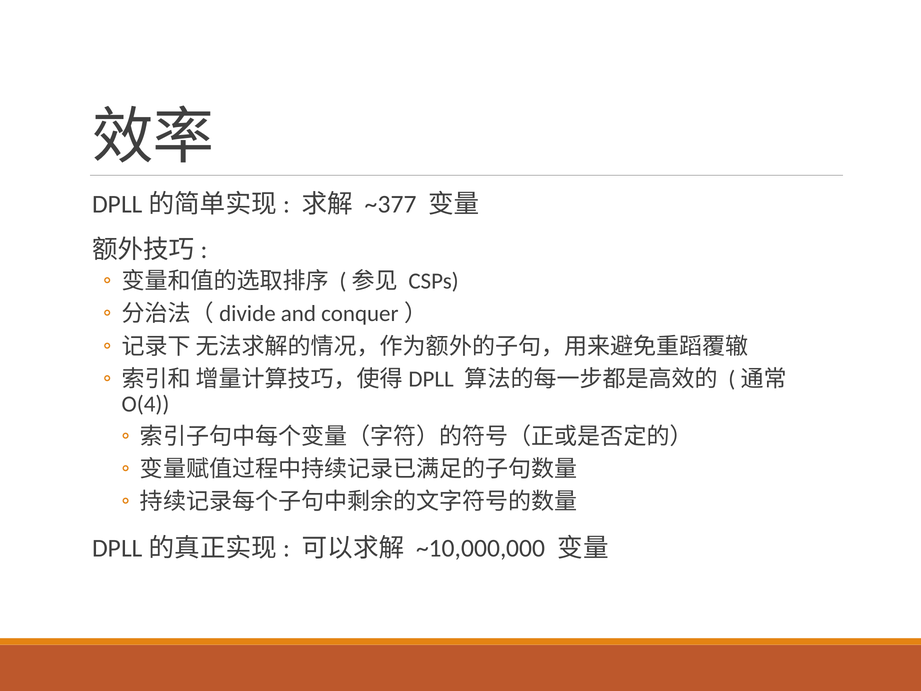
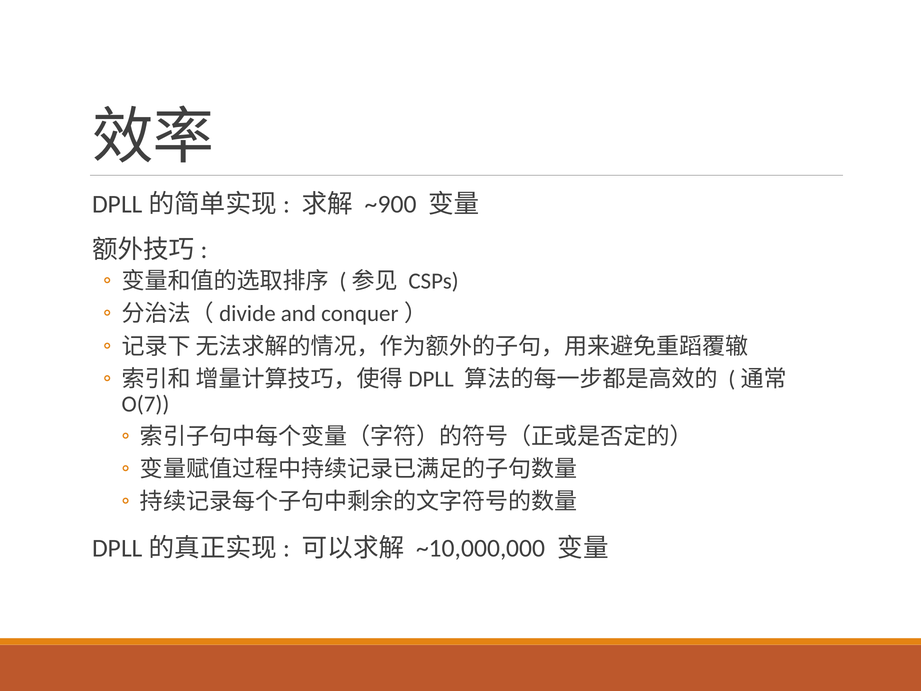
~377: ~377 -> ~900
O(4: O(4 -> O(7
